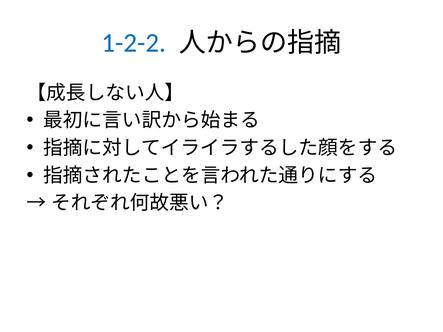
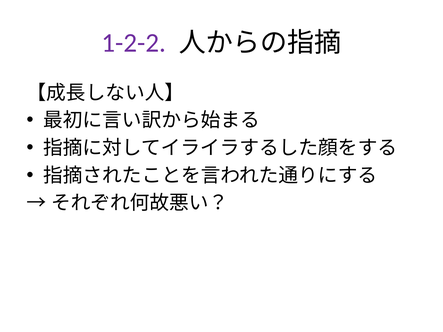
1-2-2 colour: blue -> purple
